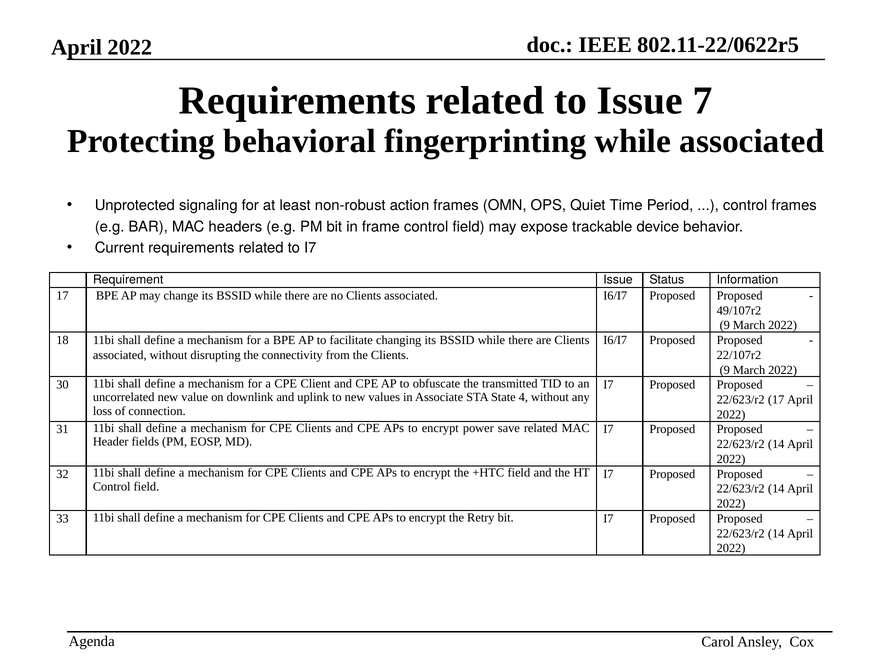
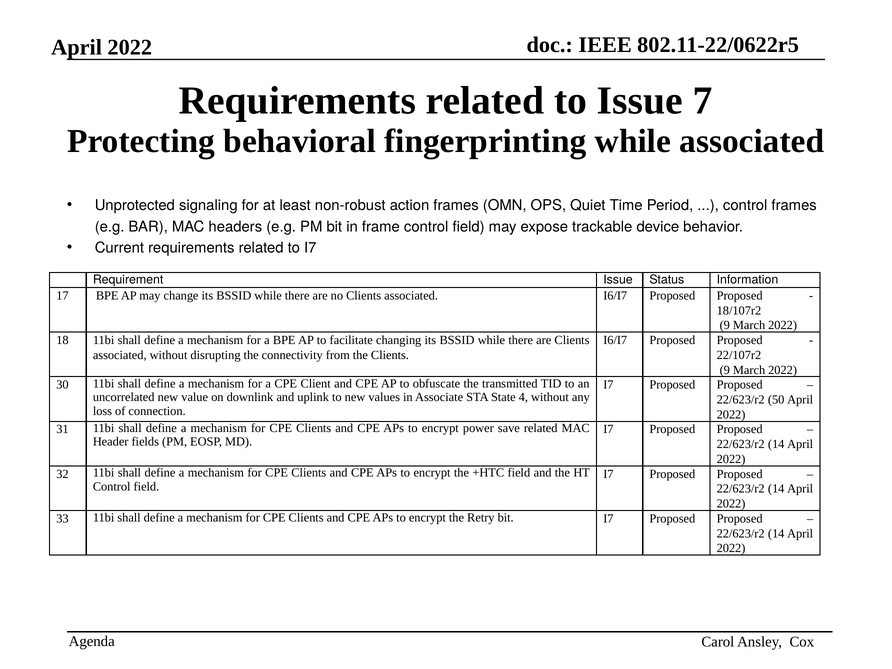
49/107r2: 49/107r2 -> 18/107r2
22/623/r2 17: 17 -> 50
